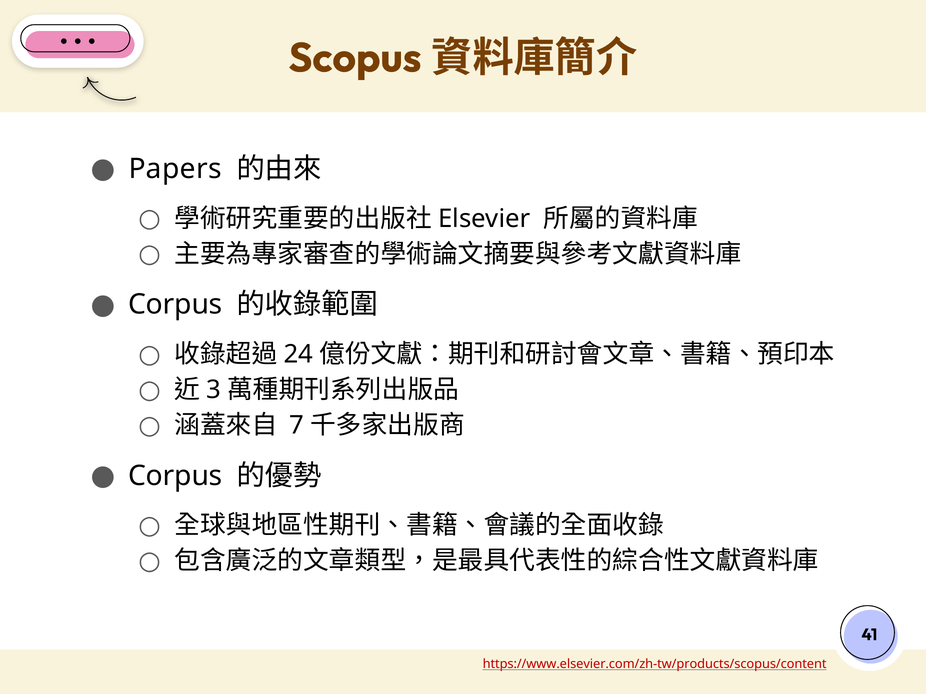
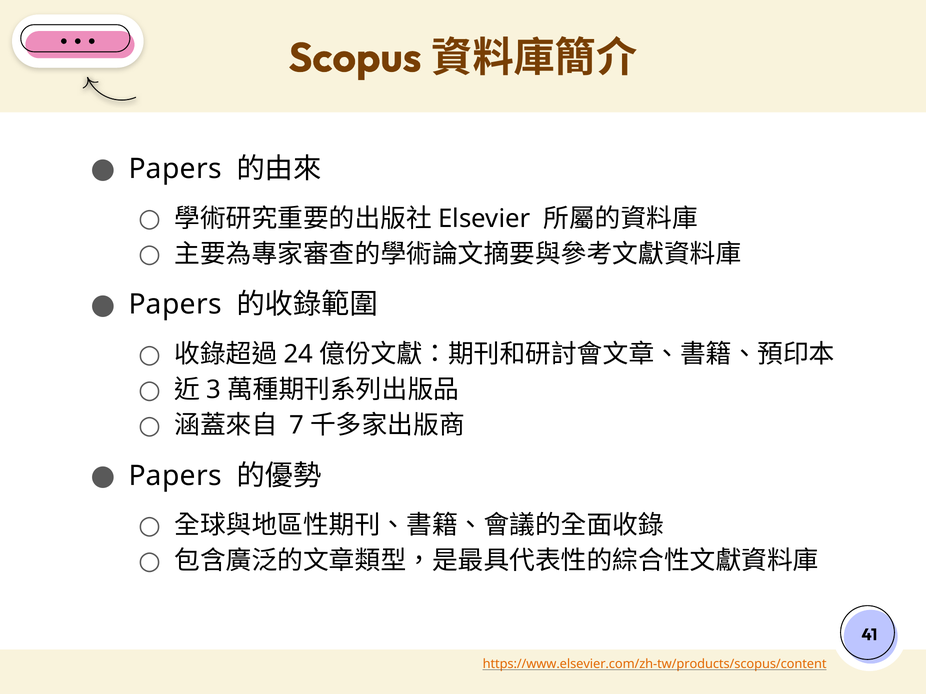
Corpus at (175, 305): Corpus -> Papers
Corpus at (175, 476): Corpus -> Papers
https://www.elsevier.com/zh-tw/products/scopus/content colour: red -> orange
